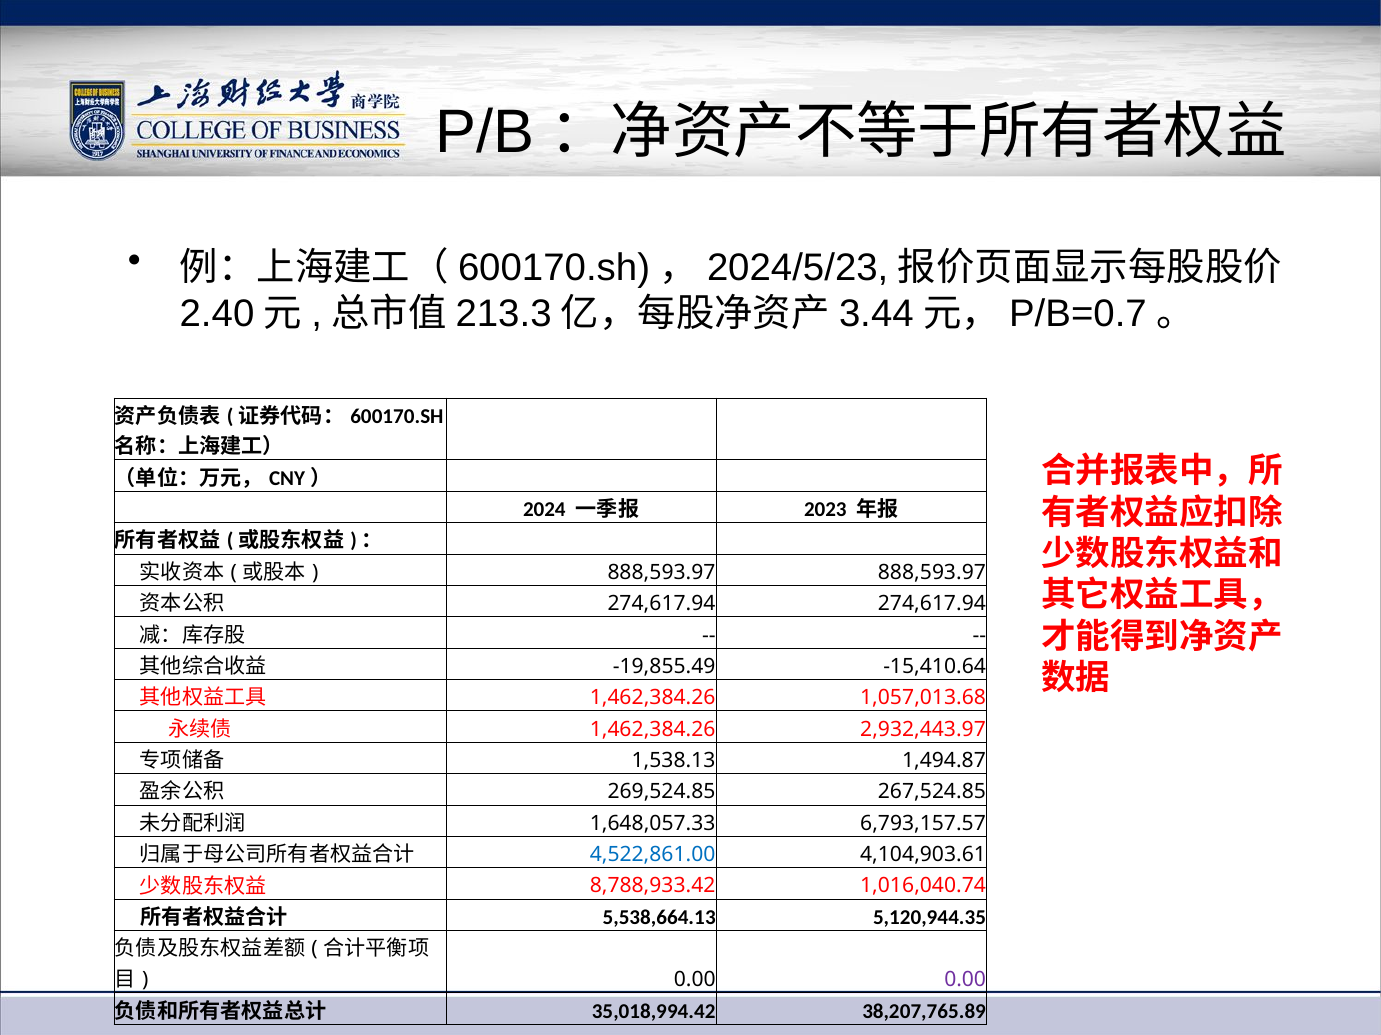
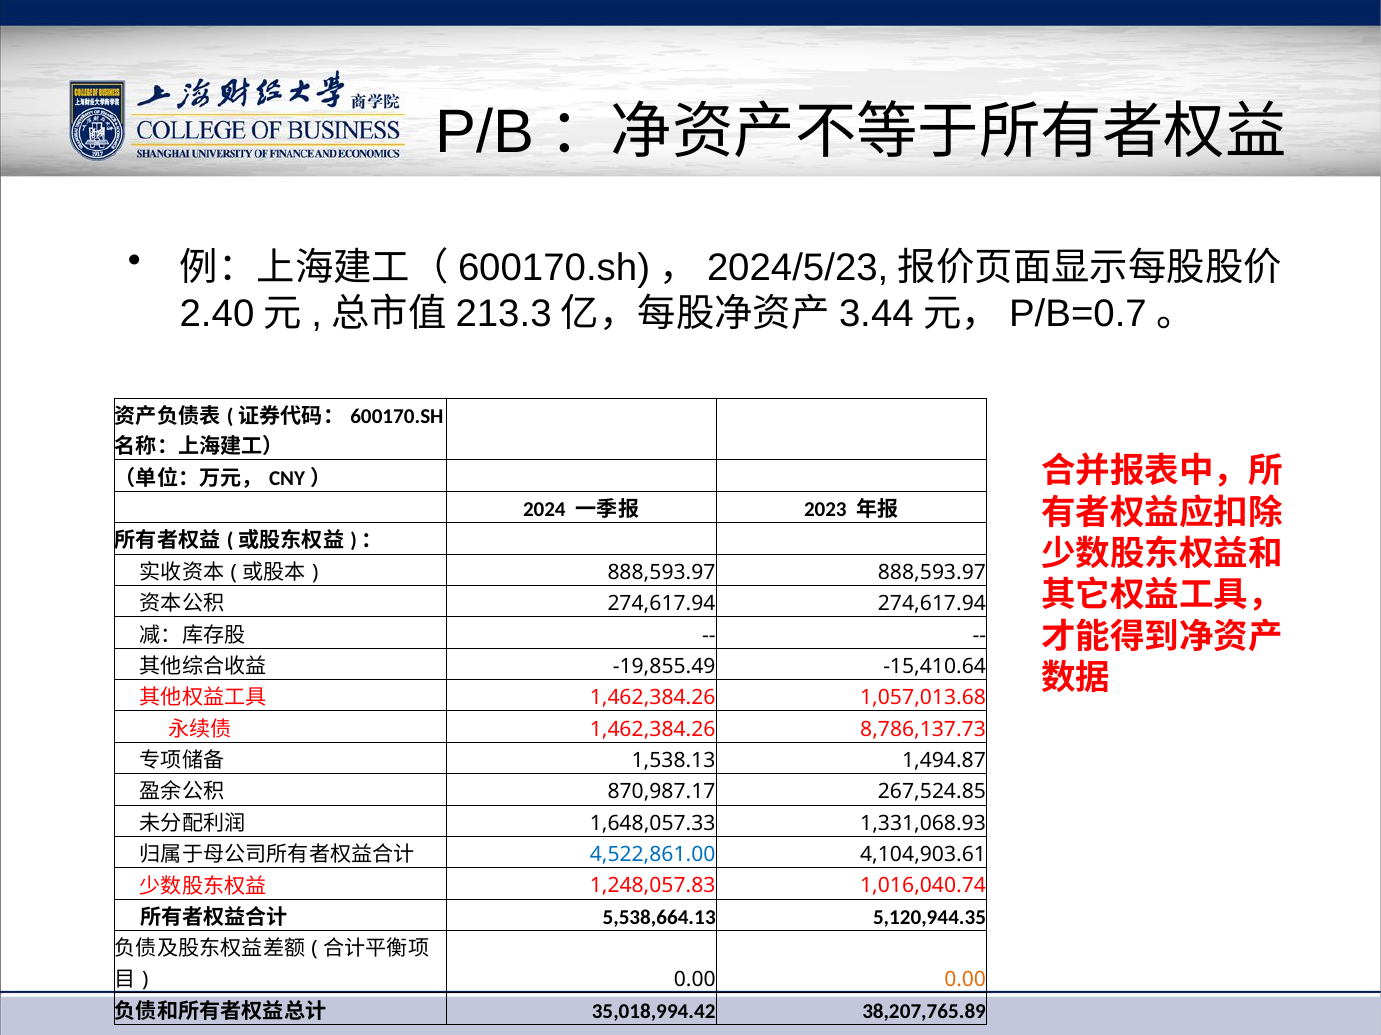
2,932,443.97: 2,932,443.97 -> 8,786,137.73
269,524.85: 269,524.85 -> 870,987.17
6,793,157.57: 6,793,157.57 -> 1,331,068.93
8,788,933.42: 8,788,933.42 -> 1,248,057.83
0.00 at (965, 980) colour: purple -> orange
